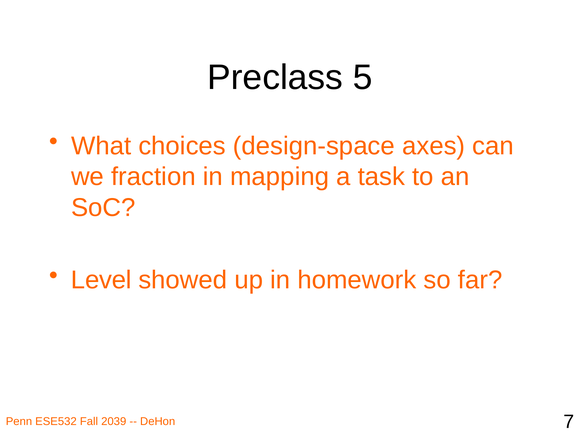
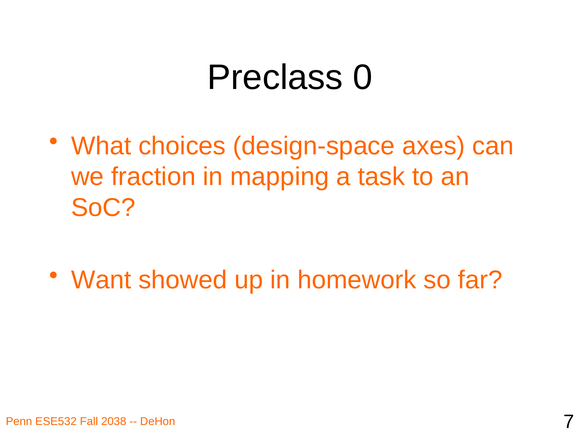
5: 5 -> 0
Level: Level -> Want
2039: 2039 -> 2038
